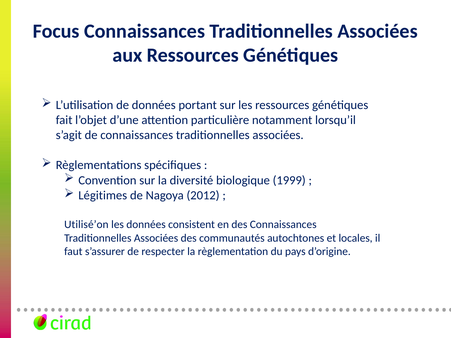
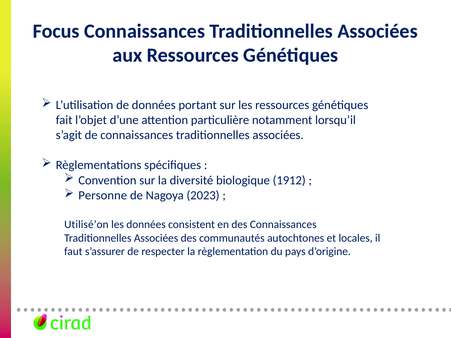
1999: 1999 -> 1912
Légitimes: Légitimes -> Personne
2012: 2012 -> 2023
